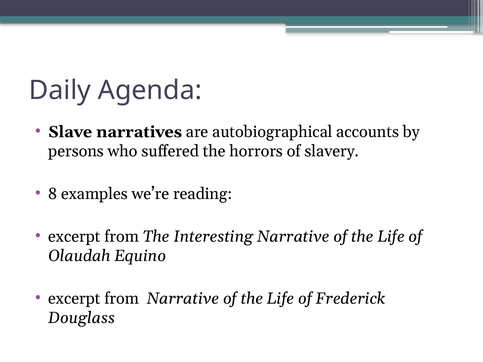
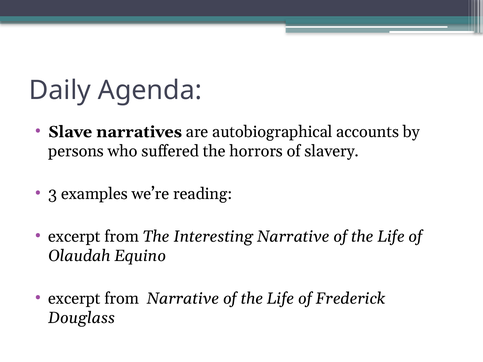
8: 8 -> 3
